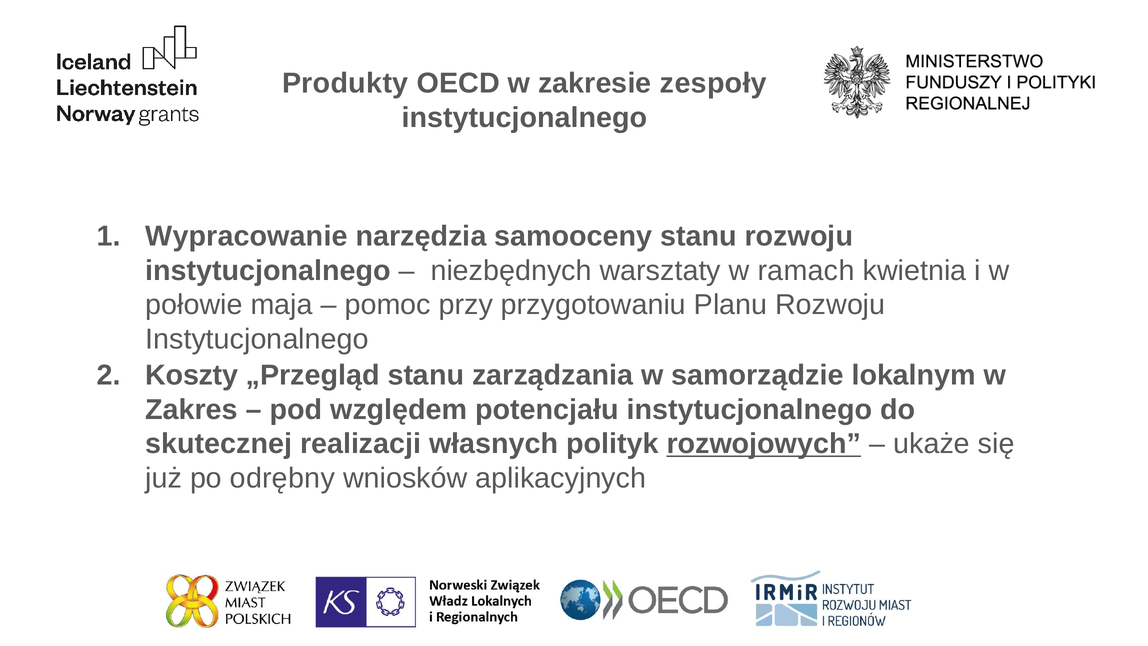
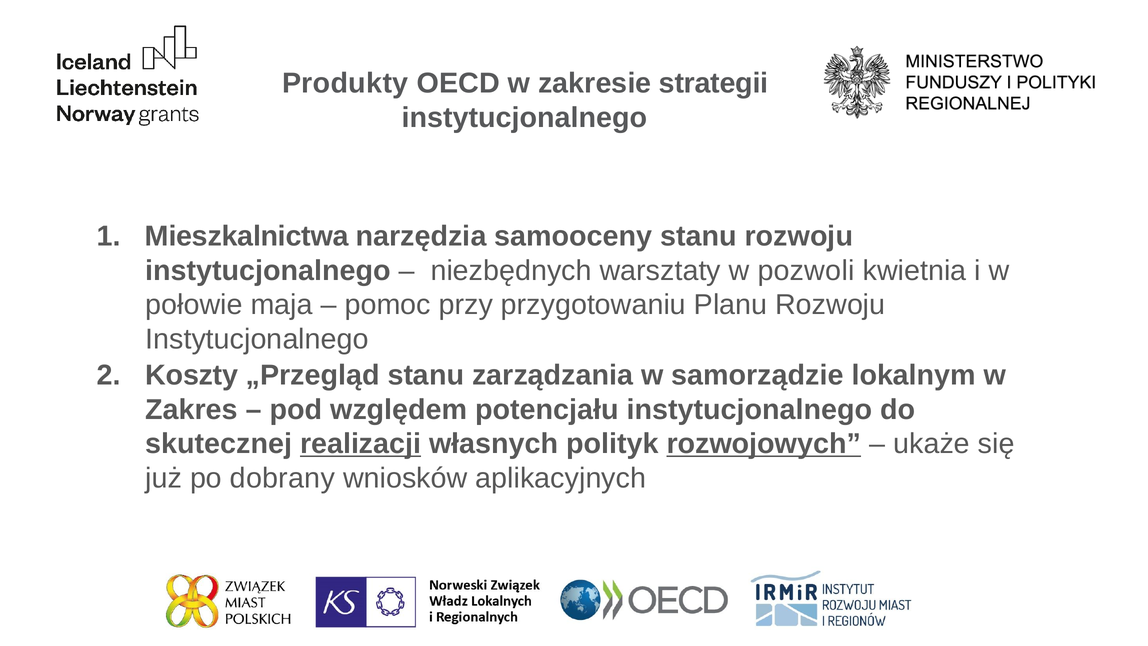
zespoły: zespoły -> strategii
Wypracowanie: Wypracowanie -> Mieszkalnictwa
ramach: ramach -> pozwoli
realizacji underline: none -> present
odrębny: odrębny -> dobrany
